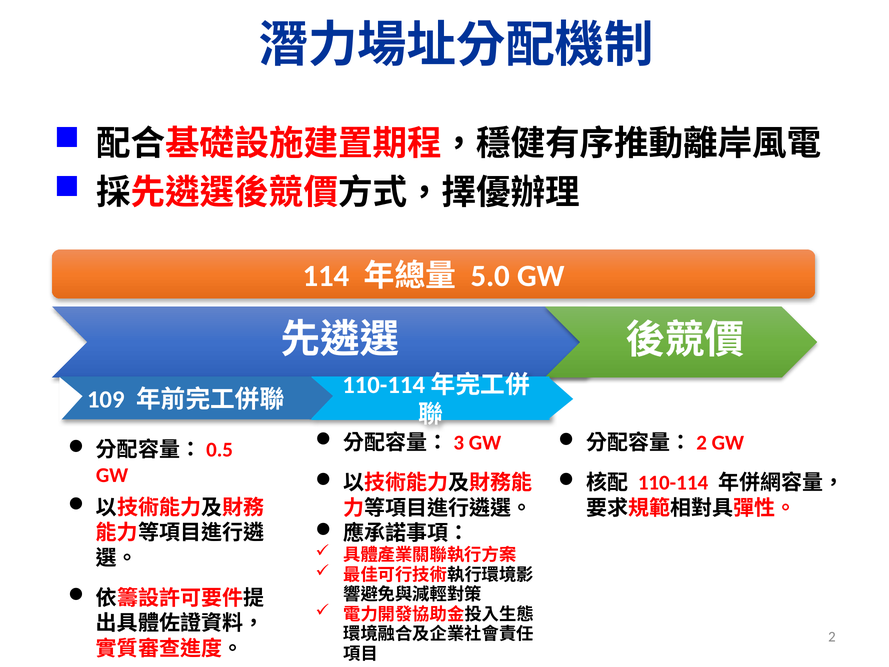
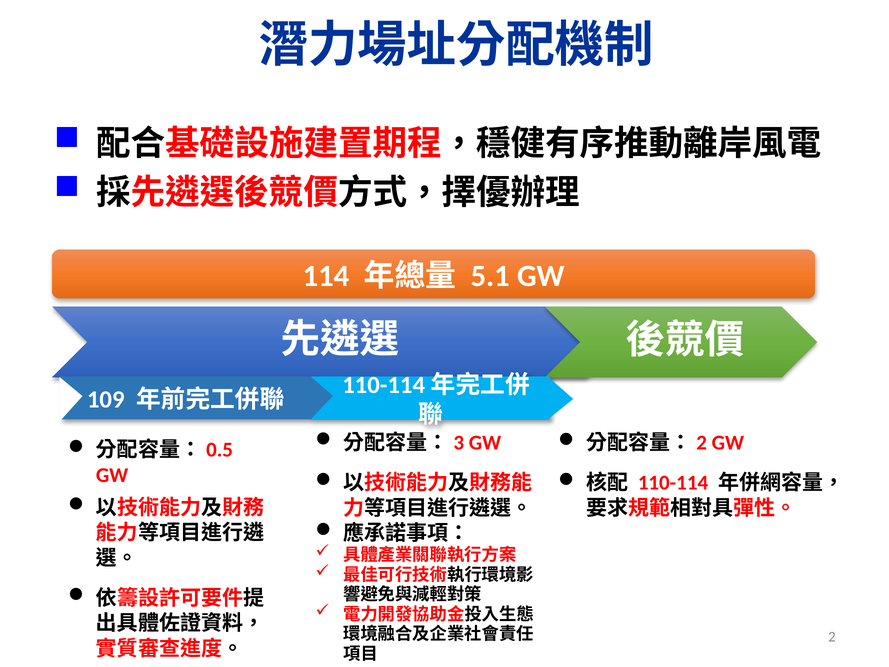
5.0: 5.0 -> 5.1
